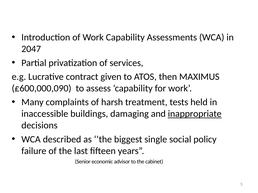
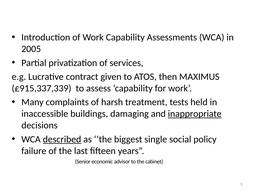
2047: 2047 -> 2005
£600,000,090: £600,000,090 -> £915,337,339
described underline: none -> present
